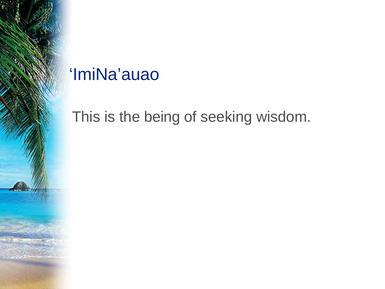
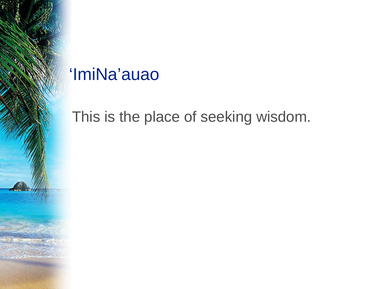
being: being -> place
